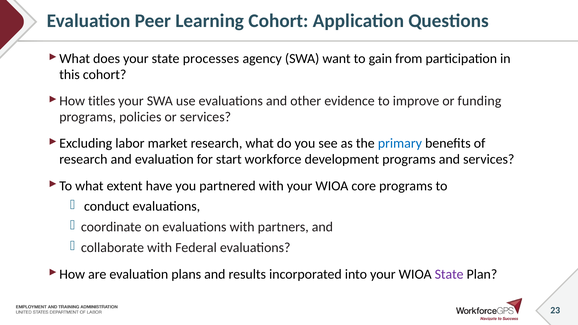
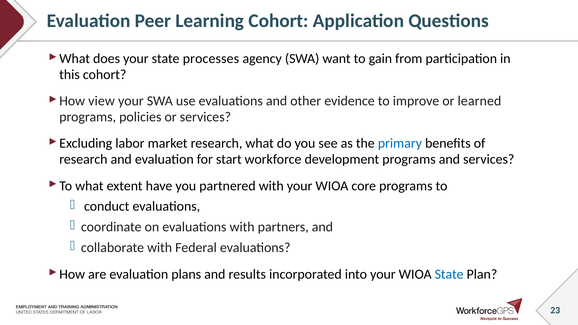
titles: titles -> view
funding: funding -> learned
State at (449, 274) colour: purple -> blue
